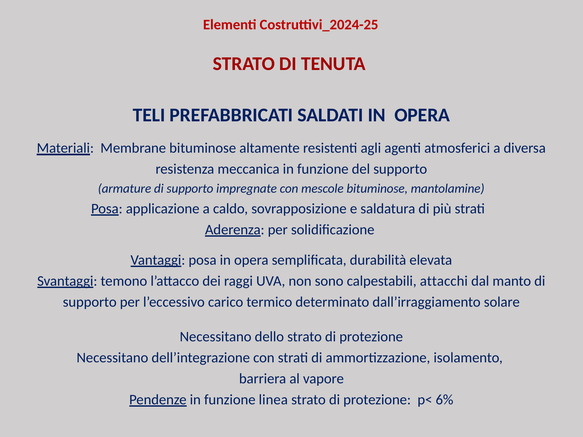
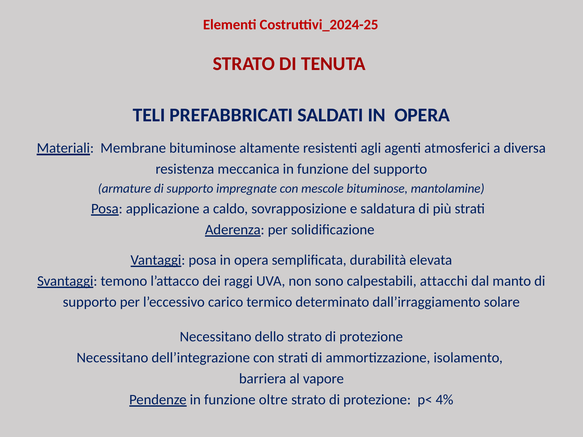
linea: linea -> oltre
6%: 6% -> 4%
